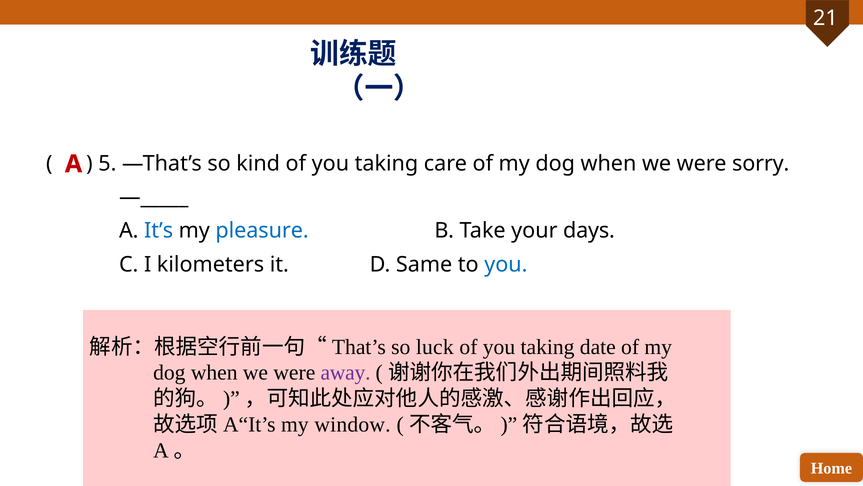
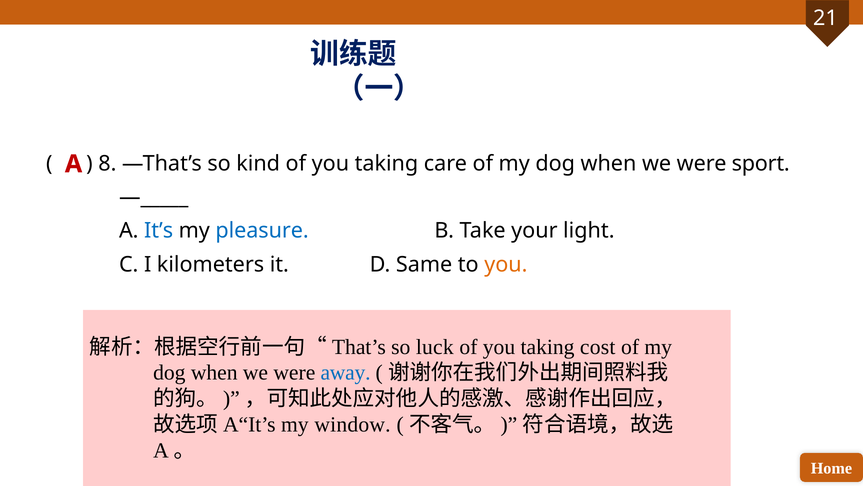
5: 5 -> 8
sorry: sorry -> sport
days: days -> light
you at (506, 264) colour: blue -> orange
date: date -> cost
away colour: purple -> blue
